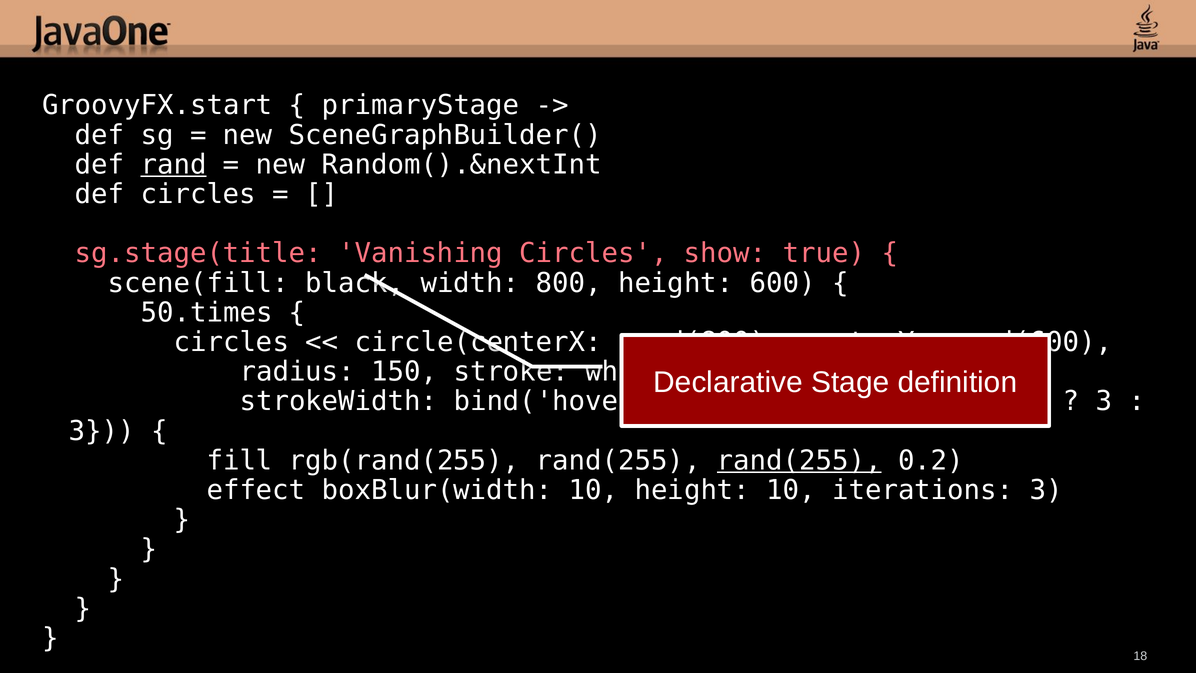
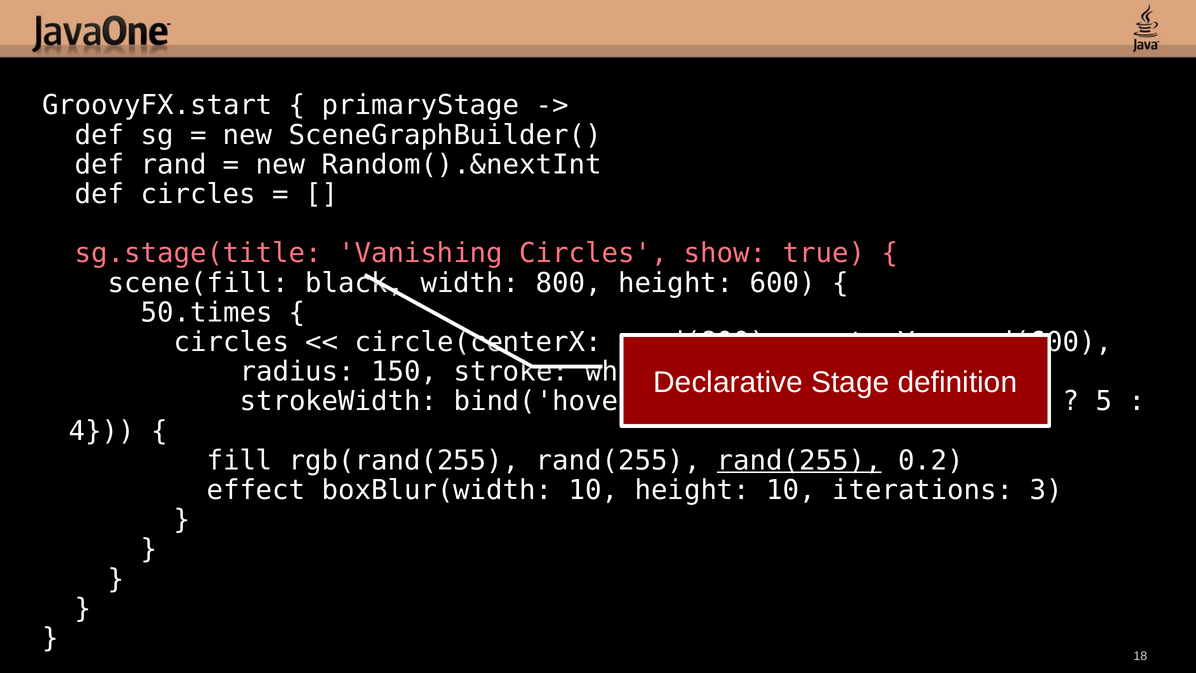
rand underline: present -> none
3 at (1104, 401): 3 -> 5
3 at (102, 431): 3 -> 4
